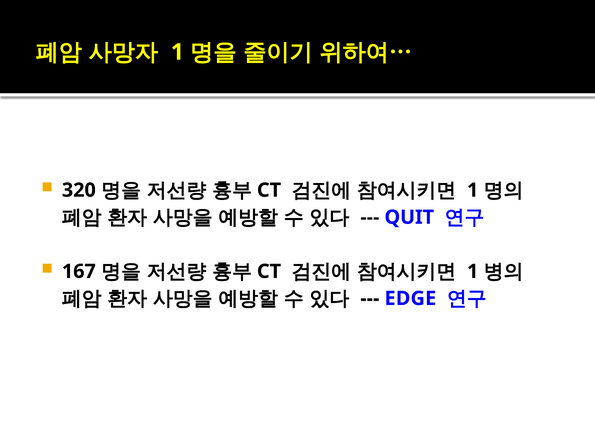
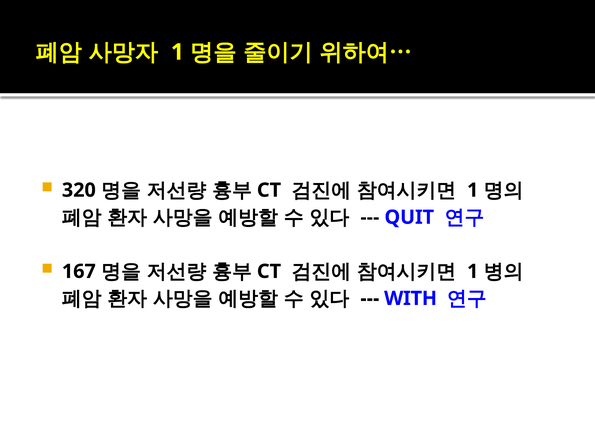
EDGE: EDGE -> WITH
